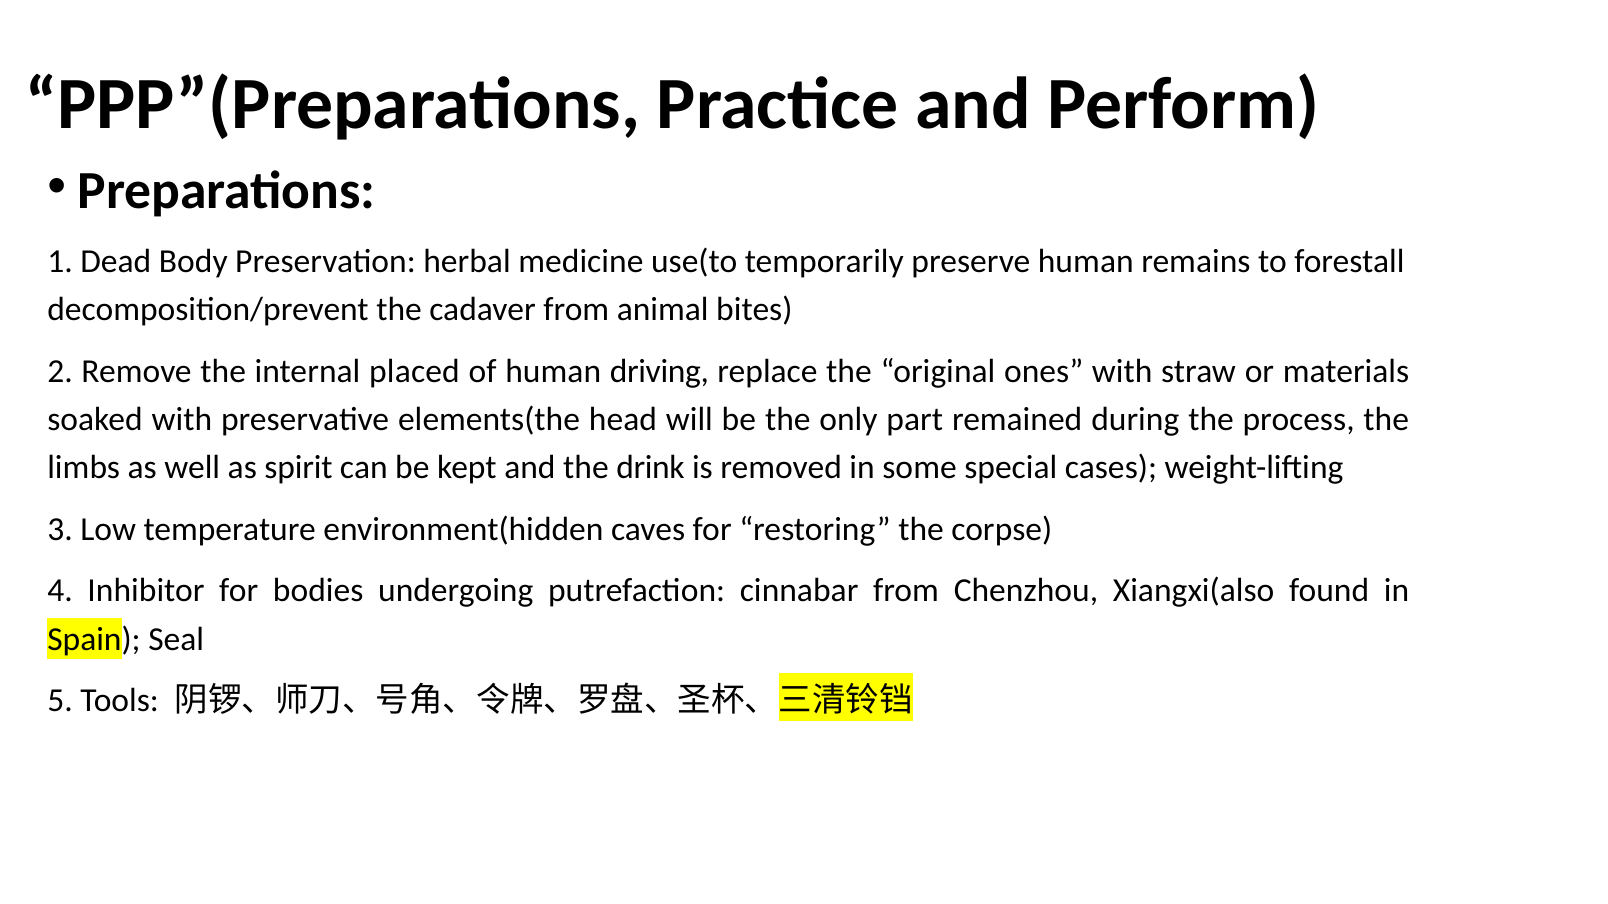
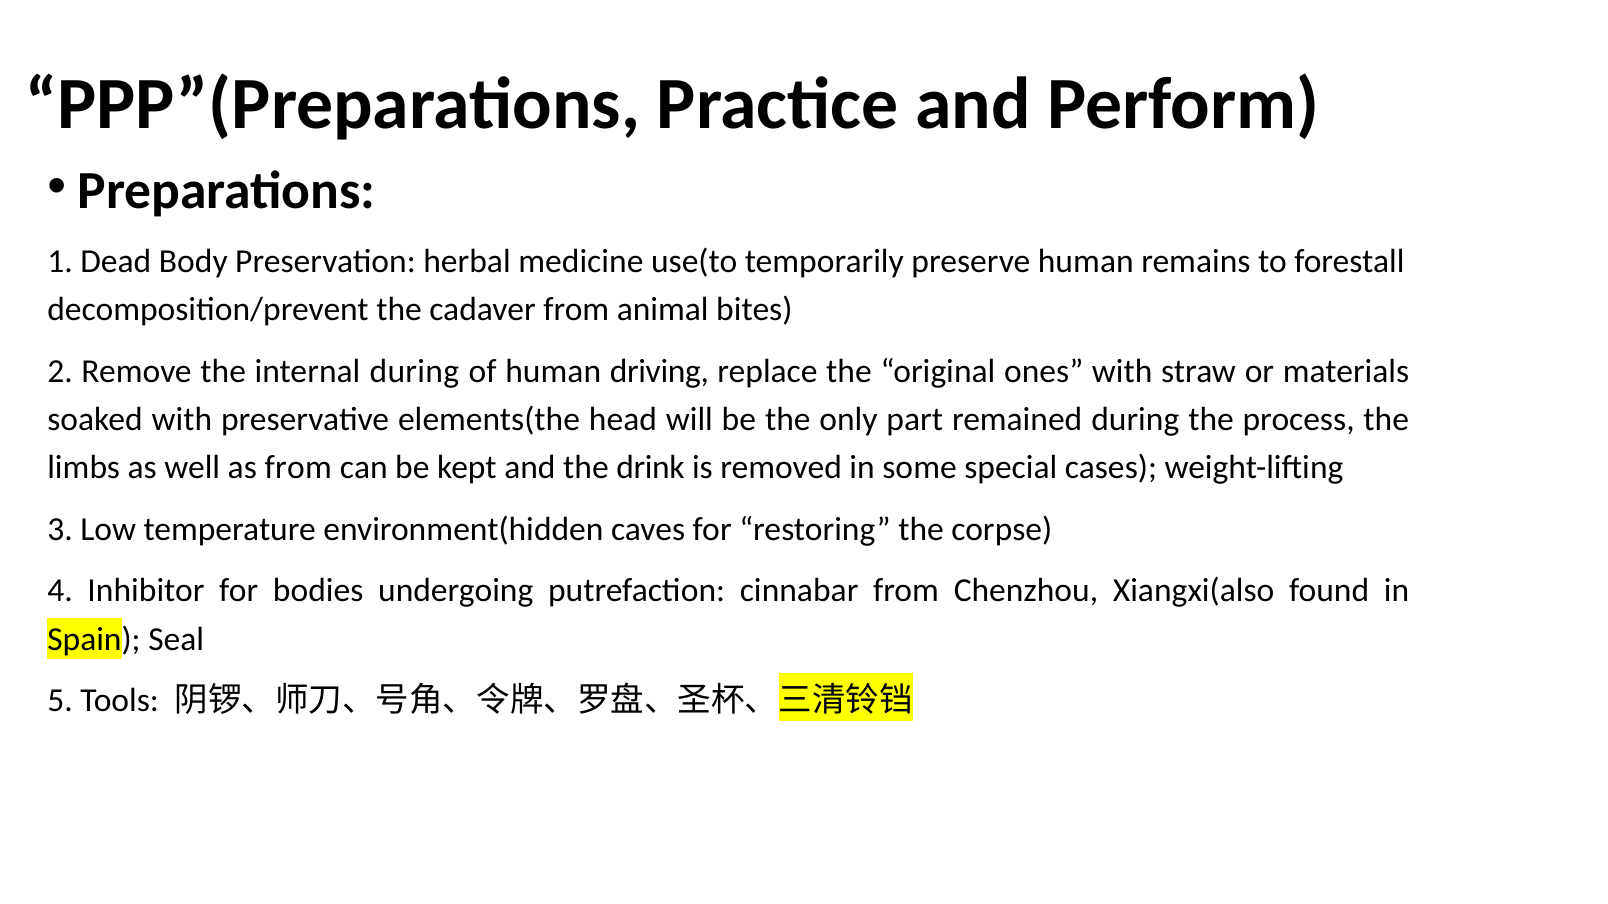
internal placed: placed -> during
as spirit: spirit -> from
